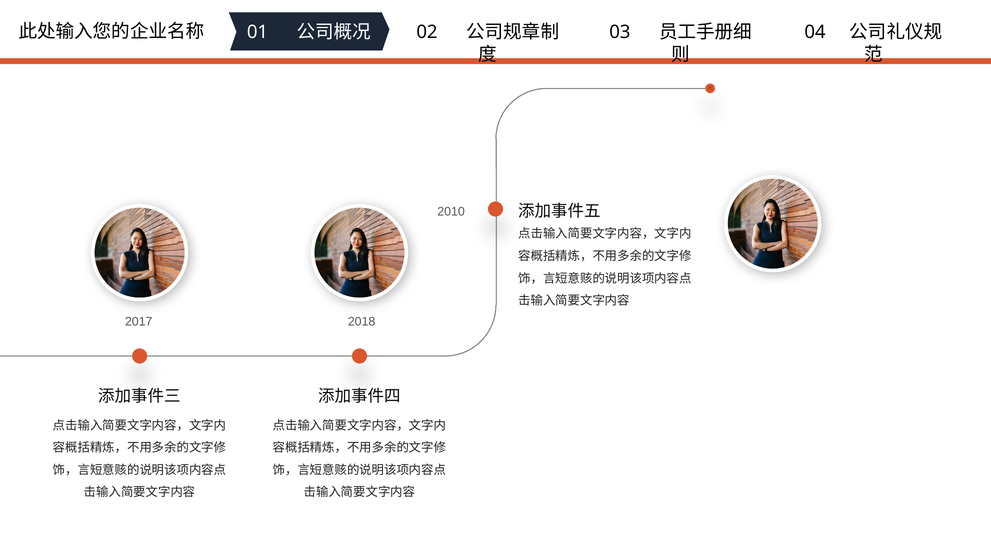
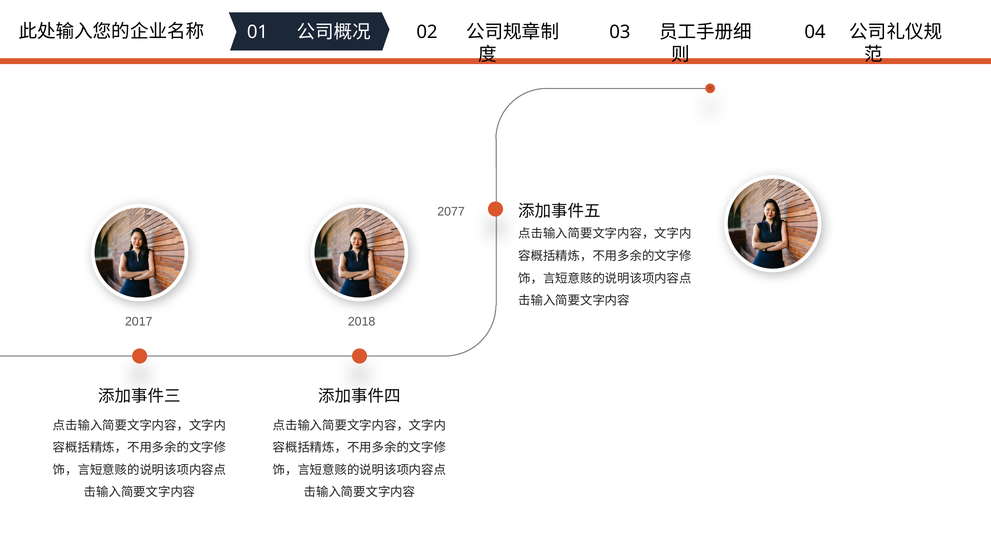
2010: 2010 -> 2077
